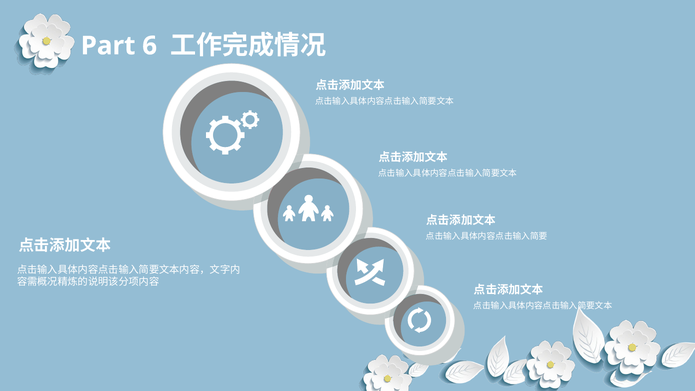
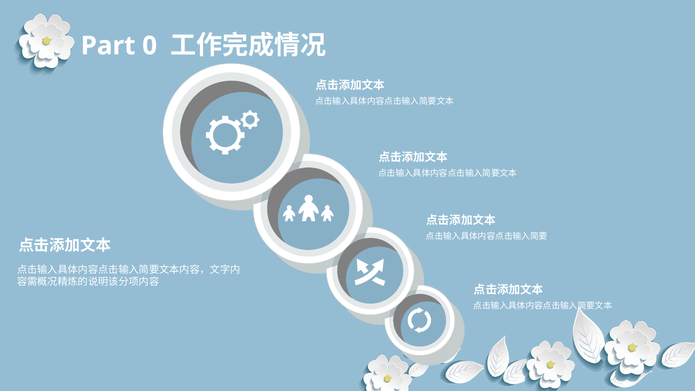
6: 6 -> 0
